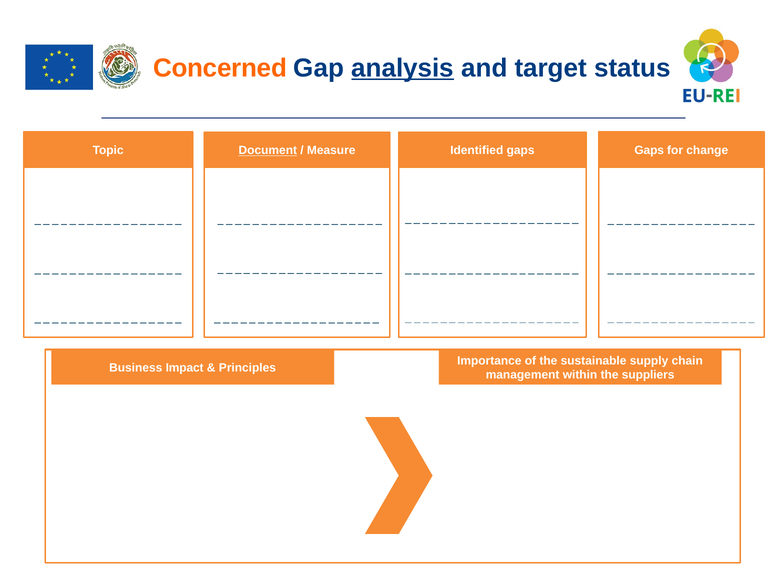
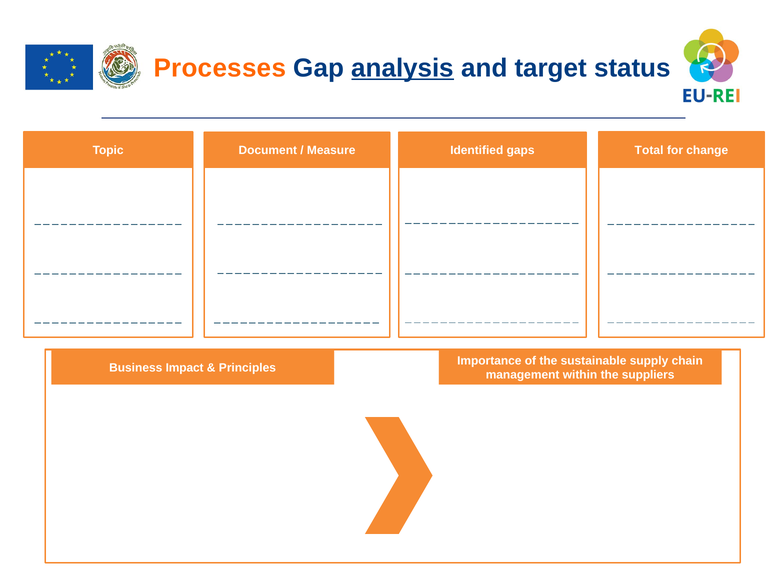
Concerned: Concerned -> Processes
Document underline: present -> none
gaps Gaps: Gaps -> Total
